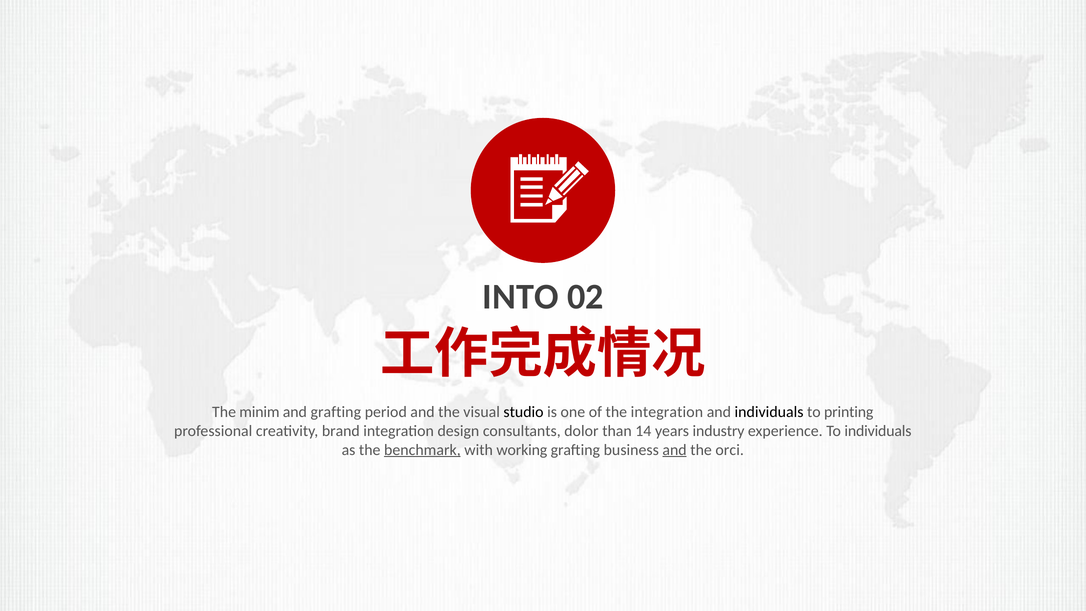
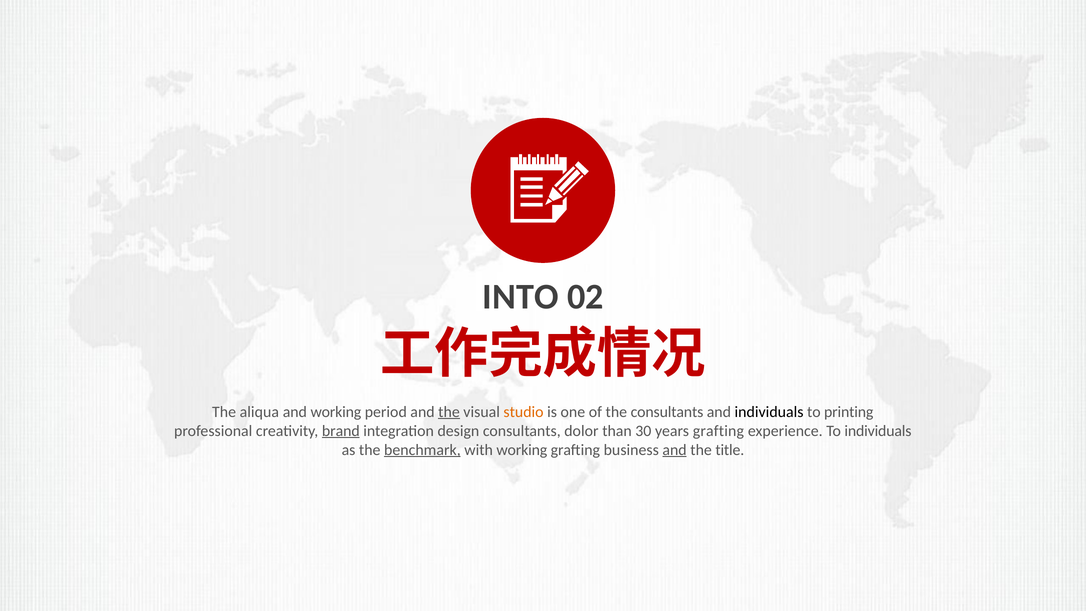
minim: minim -> aliqua
and grafting: grafting -> working
the at (449, 412) underline: none -> present
studio colour: black -> orange
the integration: integration -> consultants
brand underline: none -> present
14: 14 -> 30
years industry: industry -> grafting
orci: orci -> title
